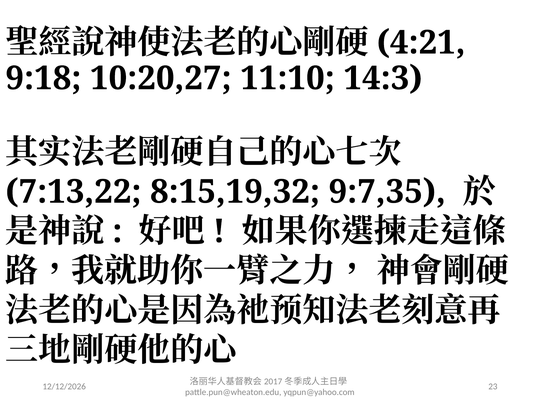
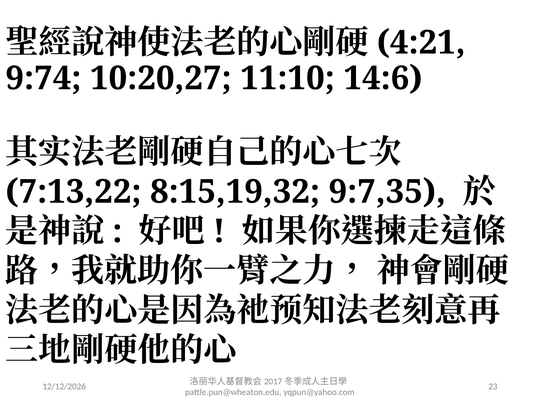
9:18: 9:18 -> 9:74
14:3: 14:3 -> 14:6
